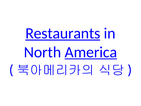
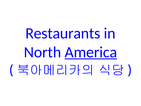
Restaurants underline: present -> none
